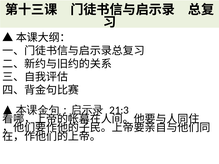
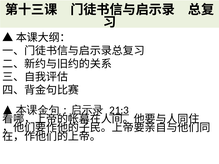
21:3 underline: none -> present
